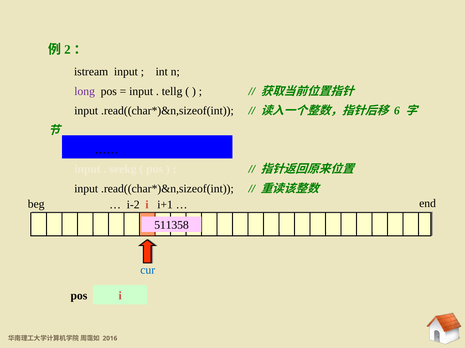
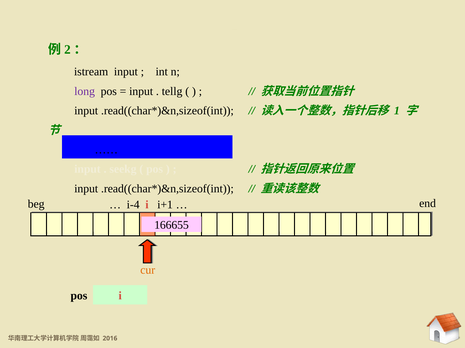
6: 6 -> 1
i-2: i-2 -> i-4
511358: 511358 -> 166655
cur colour: blue -> orange
